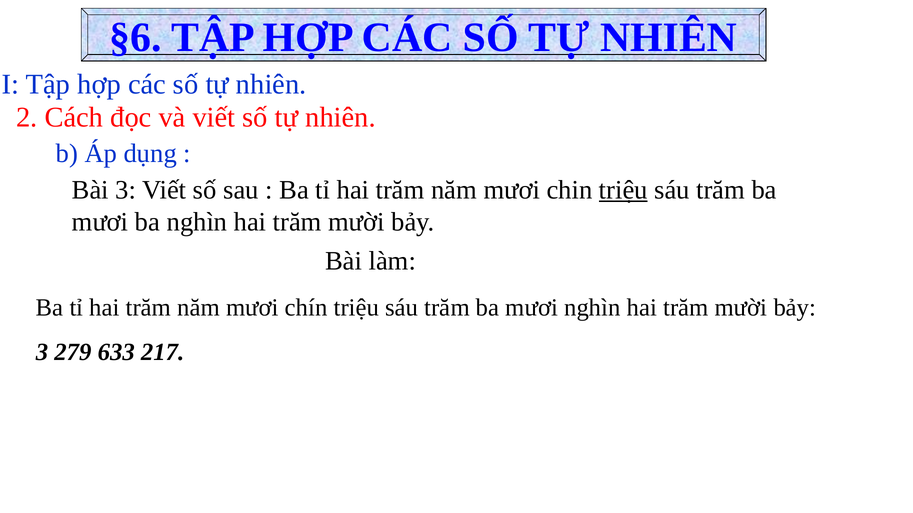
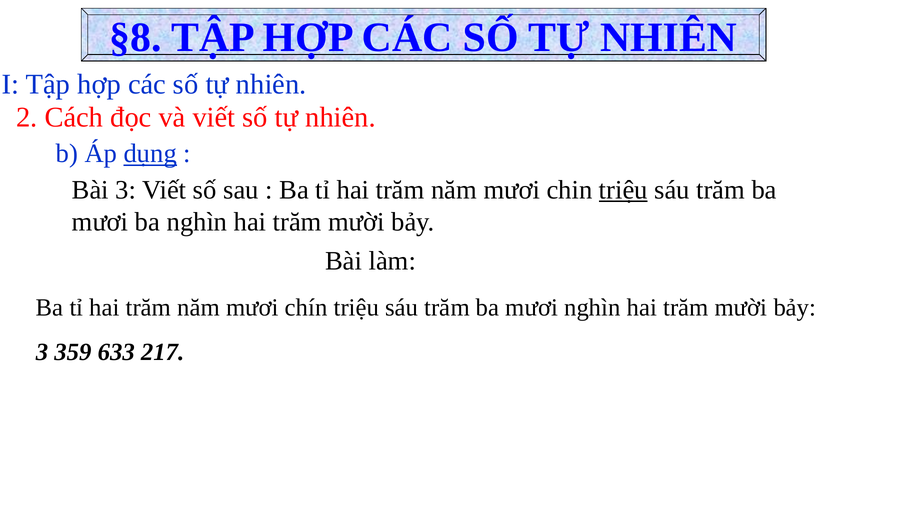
§6: §6 -> §8
dụng underline: none -> present
279: 279 -> 359
